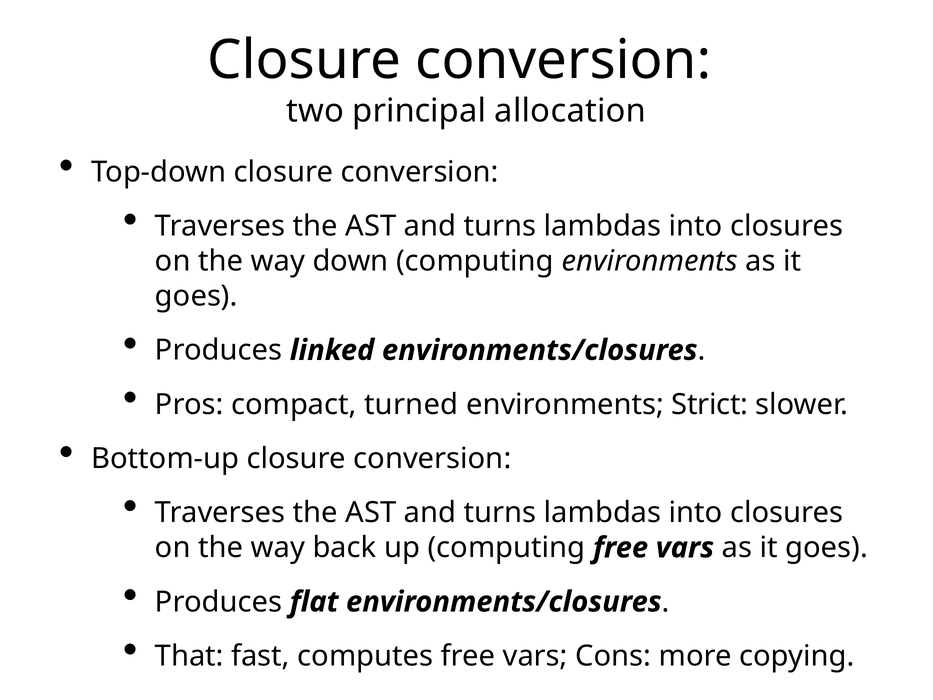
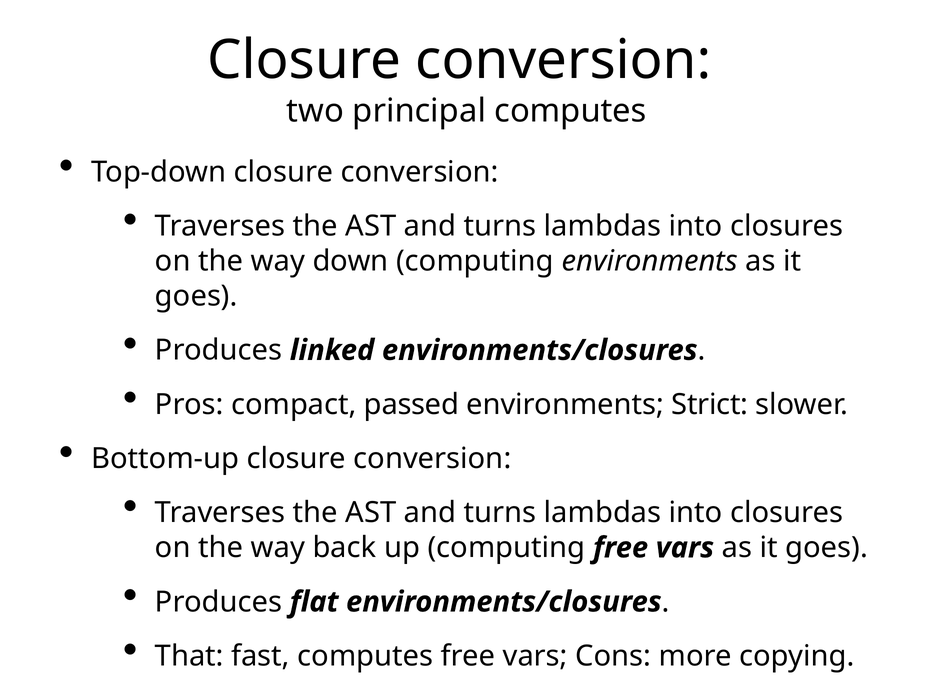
principal allocation: allocation -> computes
turned: turned -> passed
